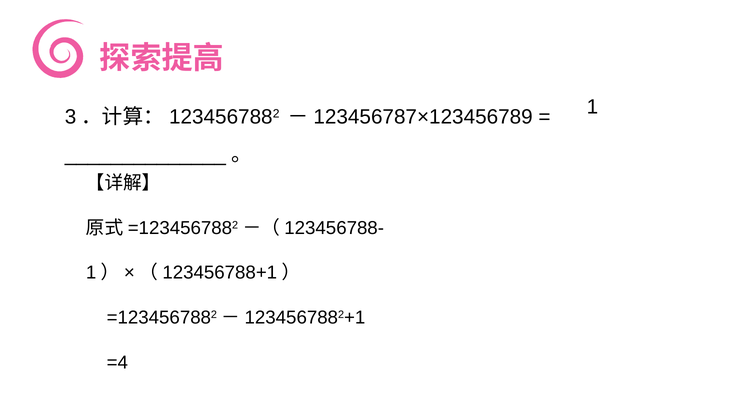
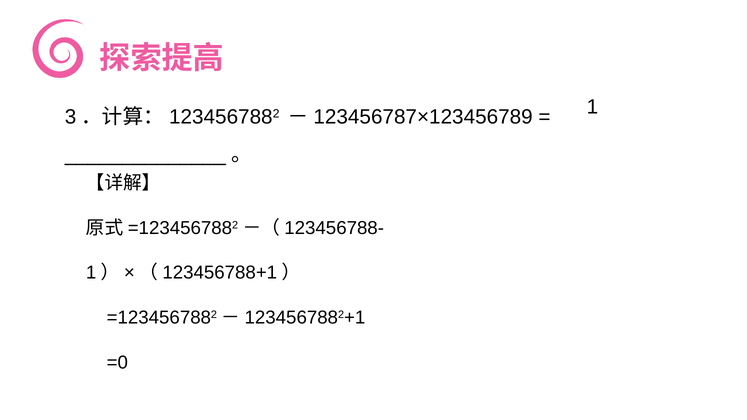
=4: =4 -> =0
